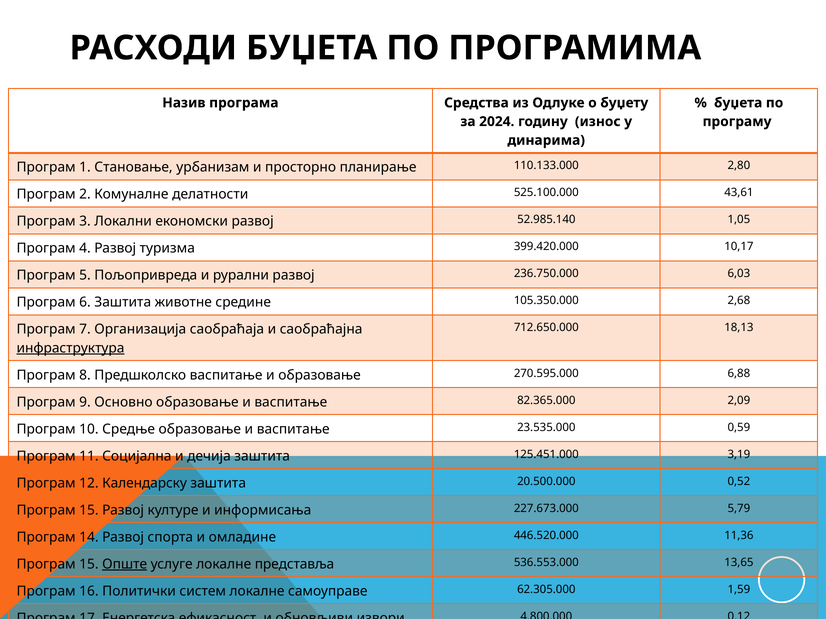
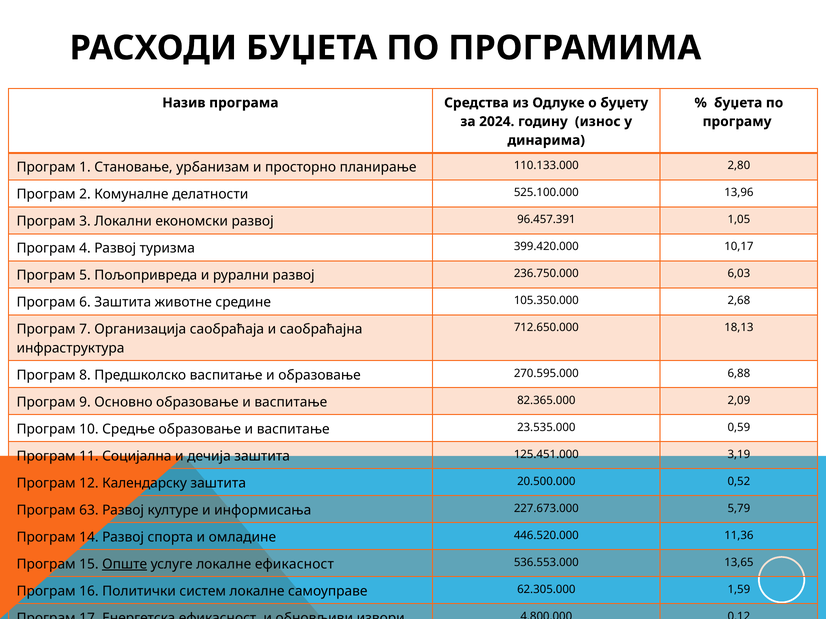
43,61: 43,61 -> 13,96
52.985.140: 52.985.140 -> 96.457.391
инфраструктура underline: present -> none
15 at (89, 510): 15 -> 63
локалне представља: представља -> ефикасност
